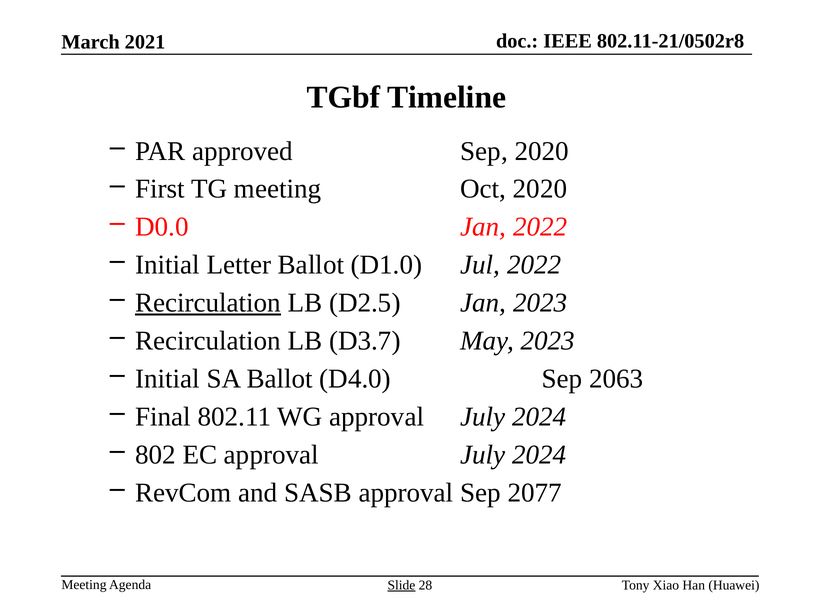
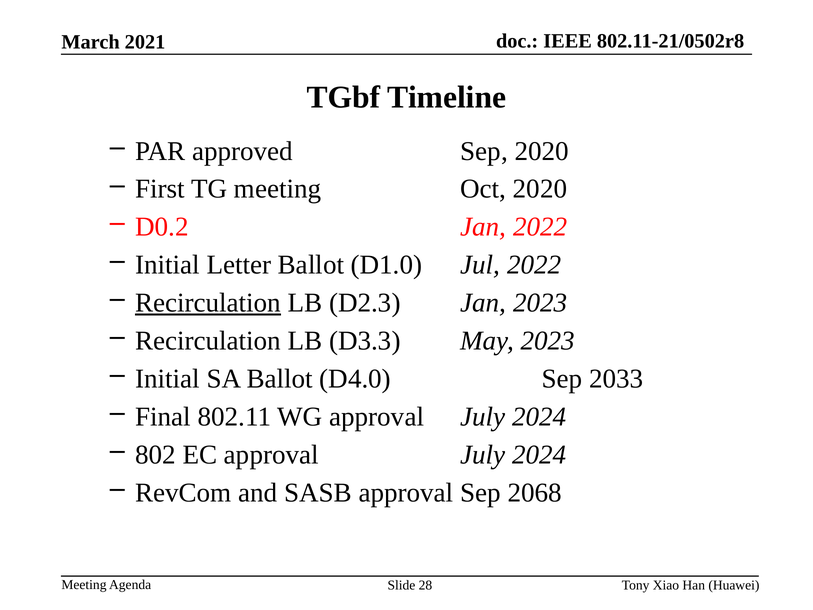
D0.0: D0.0 -> D0.2
D2.5: D2.5 -> D2.3
D3.7: D3.7 -> D3.3
2063: 2063 -> 2033
2077: 2077 -> 2068
Slide underline: present -> none
